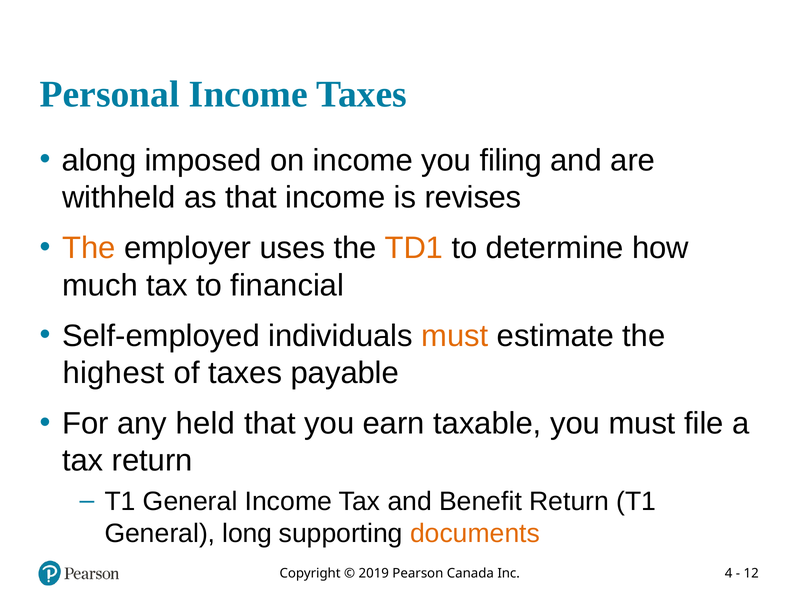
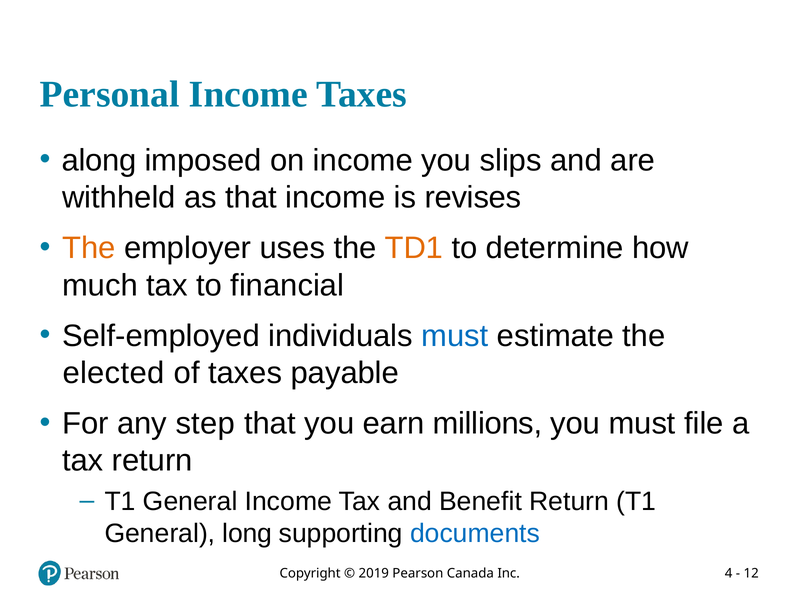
filing: filing -> slips
must at (455, 336) colour: orange -> blue
highest: highest -> elected
held: held -> step
taxable: taxable -> millions
documents colour: orange -> blue
